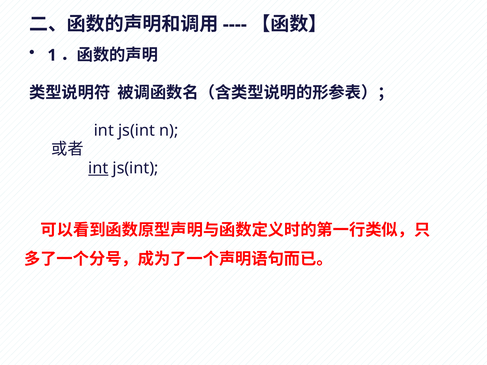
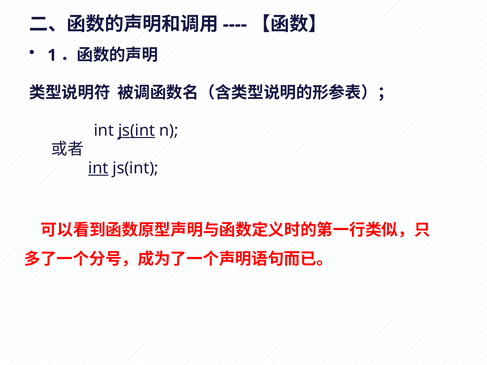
js(int at (137, 131) underline: none -> present
